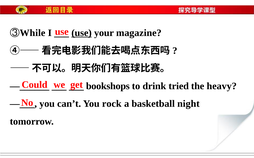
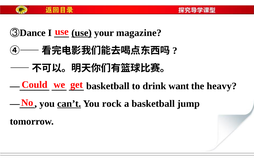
While: While -> Dance
bookshops at (108, 86): bookshops -> basketball
tried: tried -> want
can’t underline: none -> present
night: night -> jump
